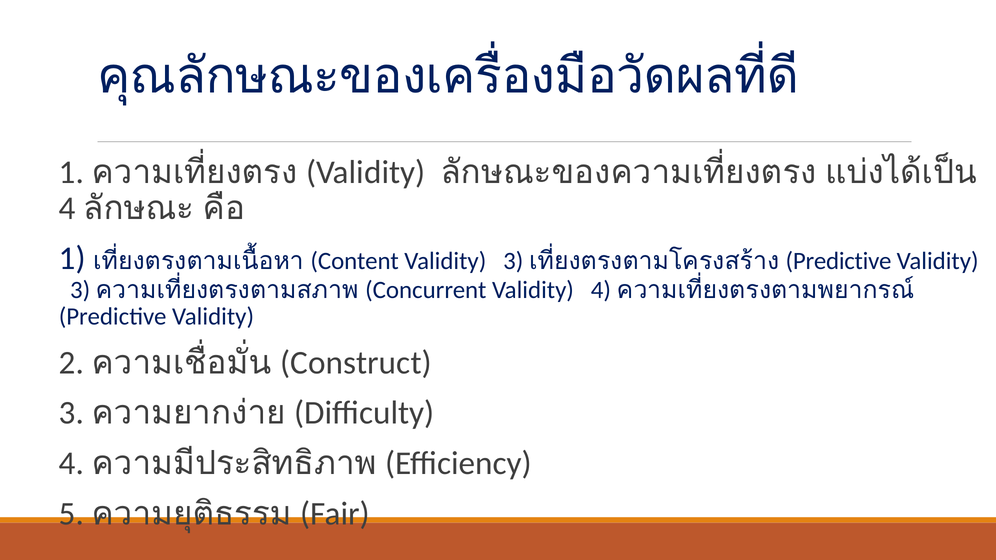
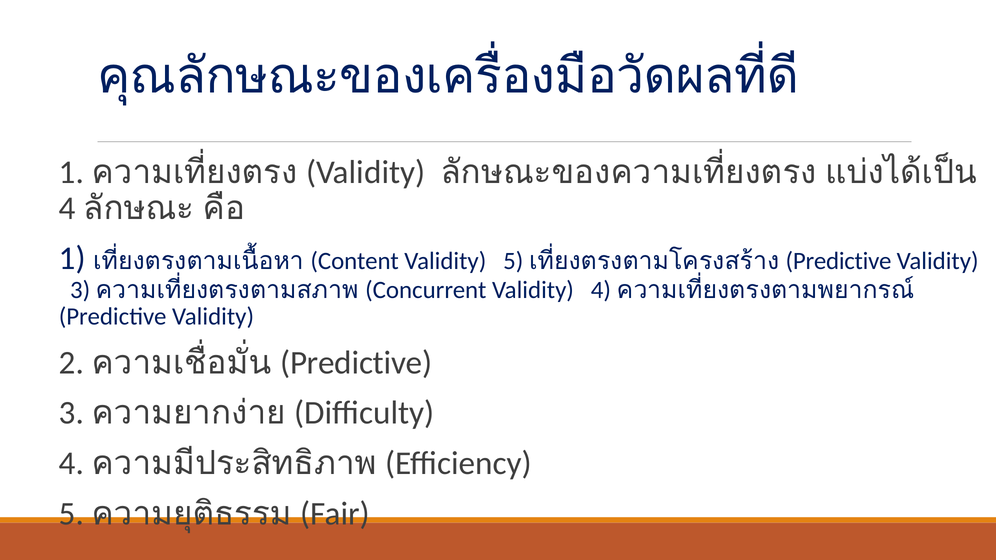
Content Validity 3: 3 -> 5
Construct at (356, 363): Construct -> Predictive
